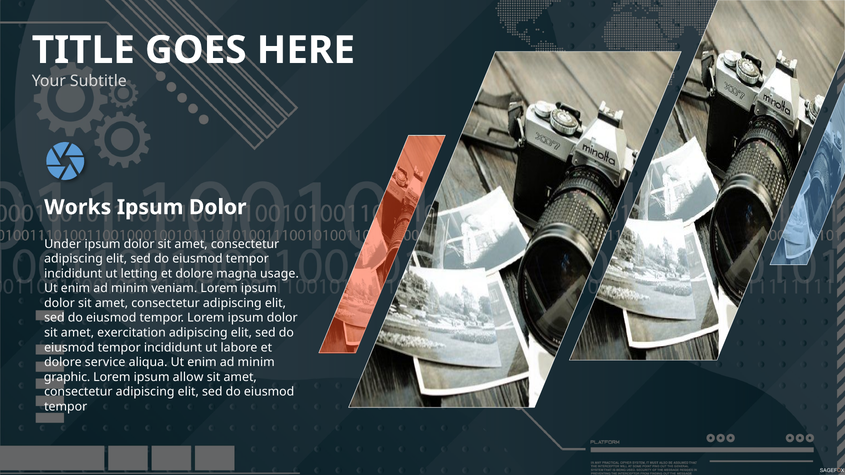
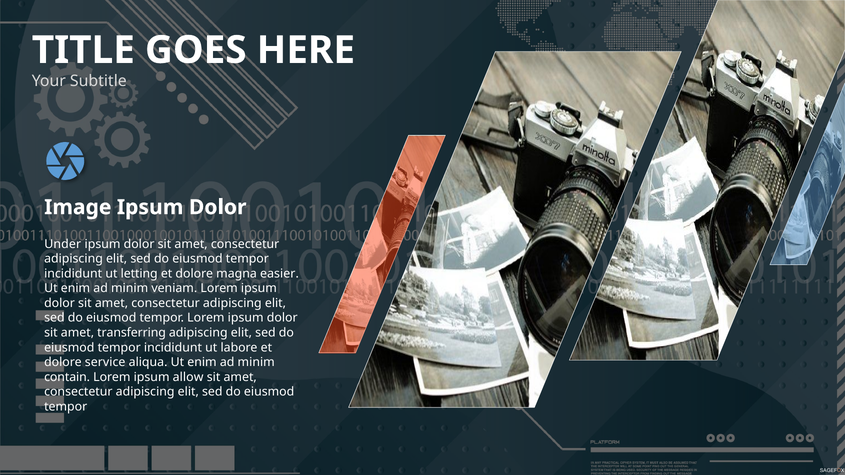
Works: Works -> Image
usage: usage -> easier
exercitation: exercitation -> transferring
graphic: graphic -> contain
